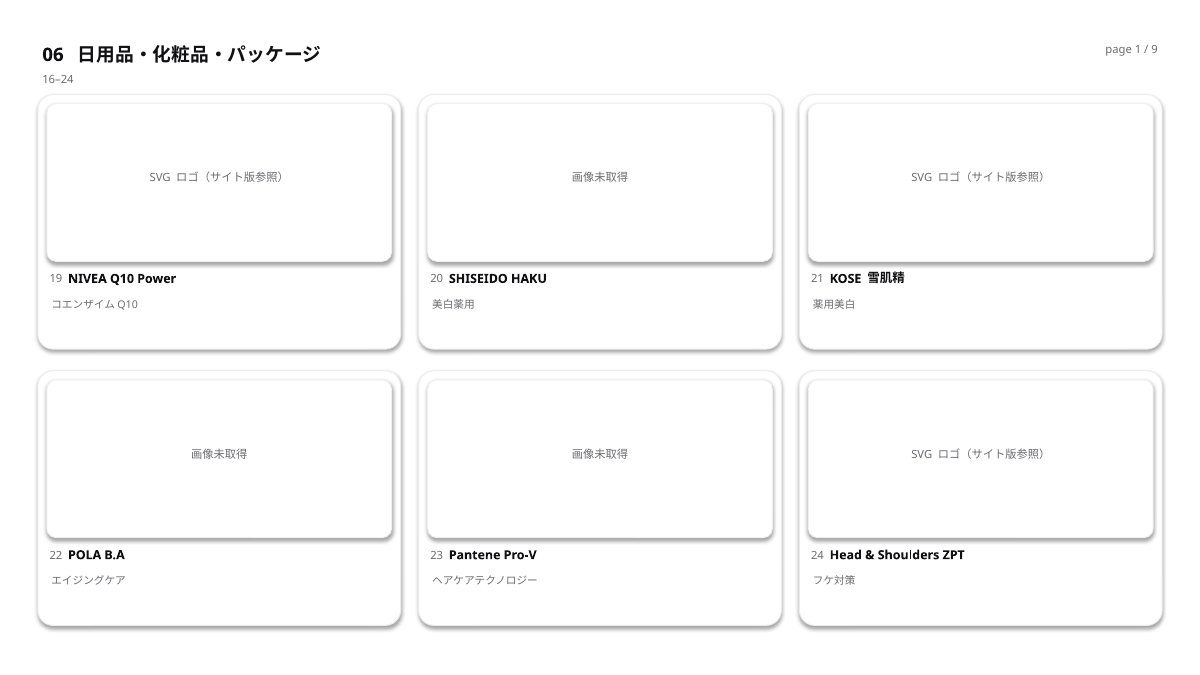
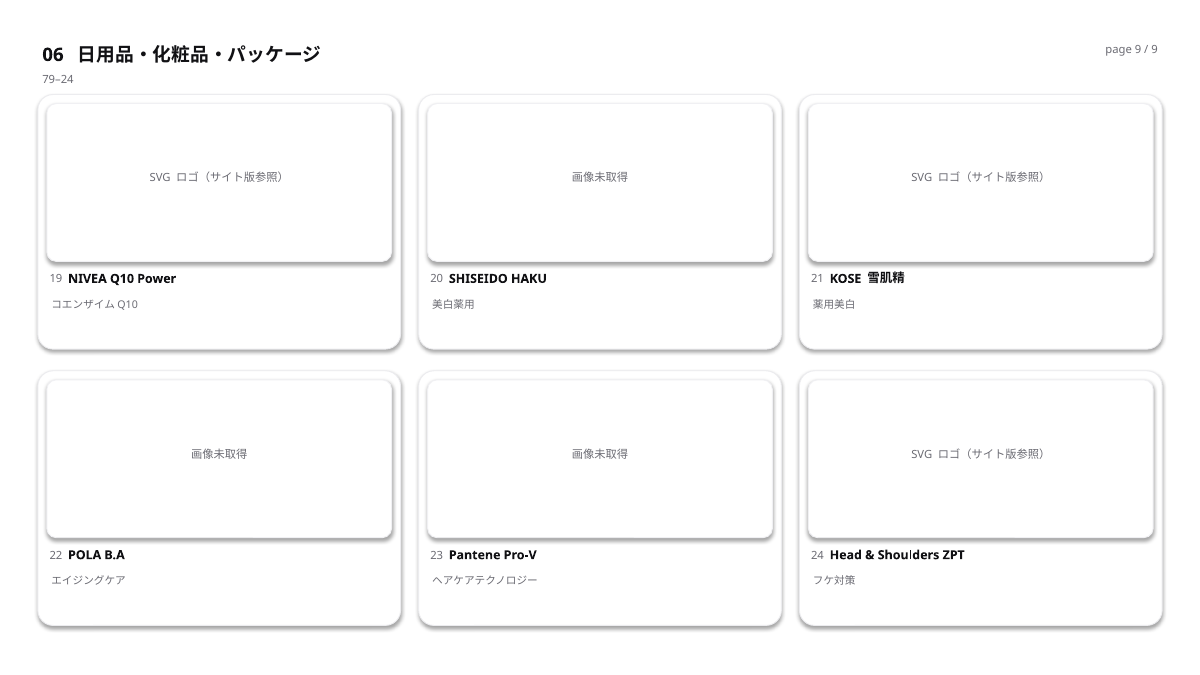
page 1: 1 -> 9
16–24: 16–24 -> 79–24
